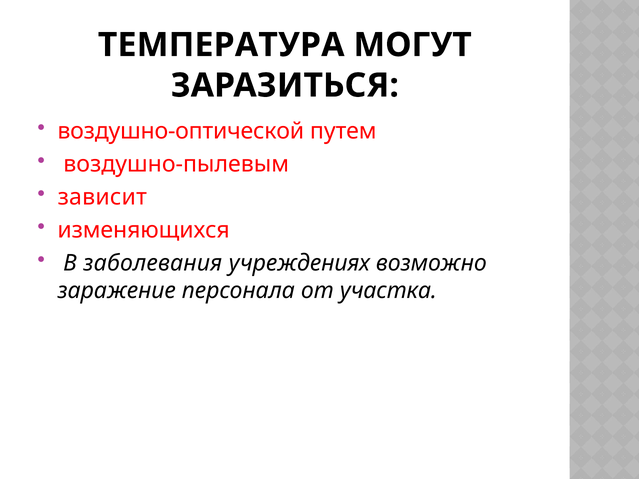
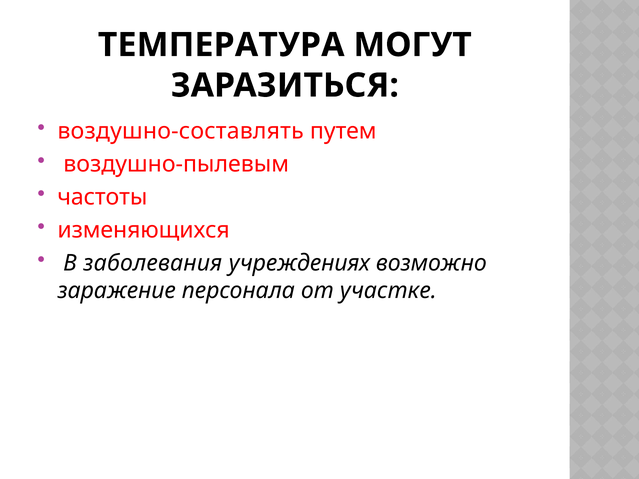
воздушно-оптической: воздушно-оптической -> воздушно-составлять
зависит: зависит -> частоты
участка: участка -> участке
